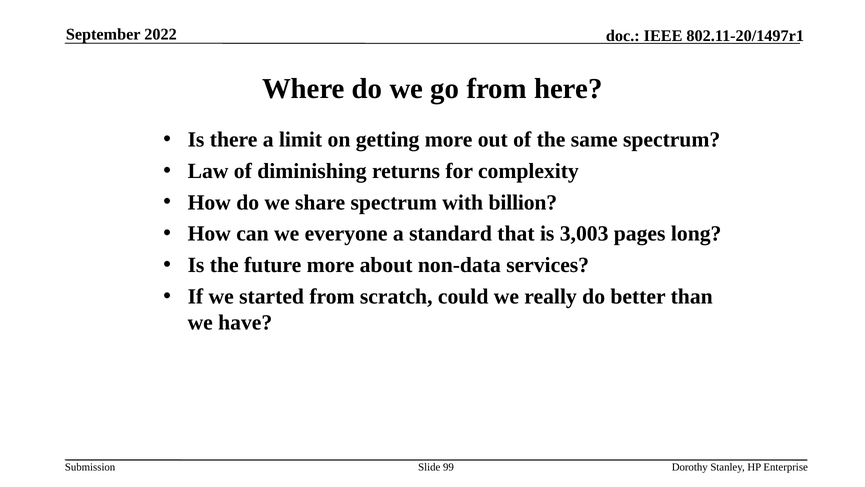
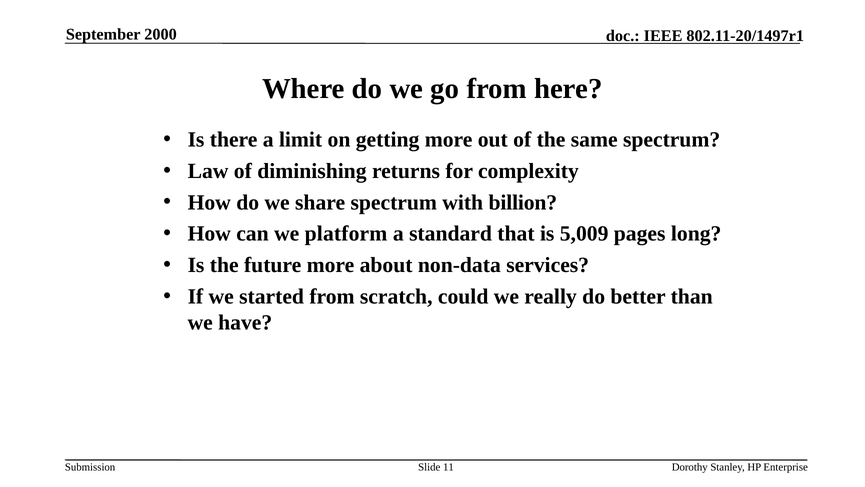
2022: 2022 -> 2000
everyone: everyone -> platform
3,003: 3,003 -> 5,009
99: 99 -> 11
